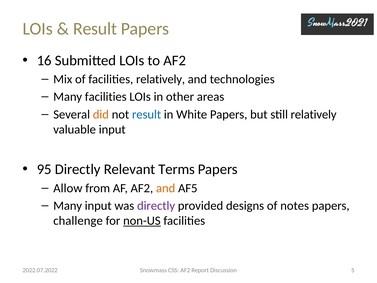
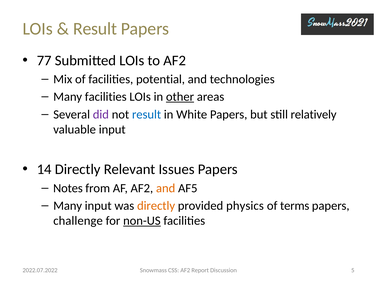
16: 16 -> 77
facilities relatively: relatively -> potential
other underline: none -> present
did colour: orange -> purple
95: 95 -> 14
Terms: Terms -> Issues
Allow: Allow -> Notes
directly at (156, 206) colour: purple -> orange
designs: designs -> physics
notes: notes -> terms
